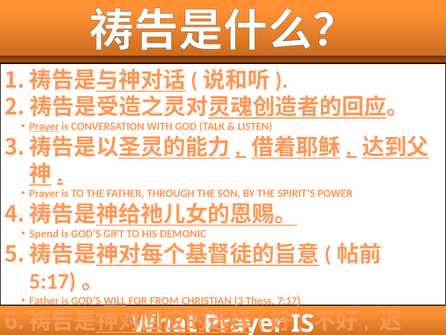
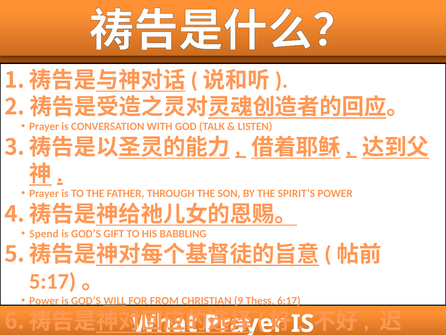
Prayer at (44, 126) underline: present -> none
DEMONIC: DEMONIC -> BABBLING
Father at (44, 300): Father -> Power
3: 3 -> 9
7:17: 7:17 -> 6:17
